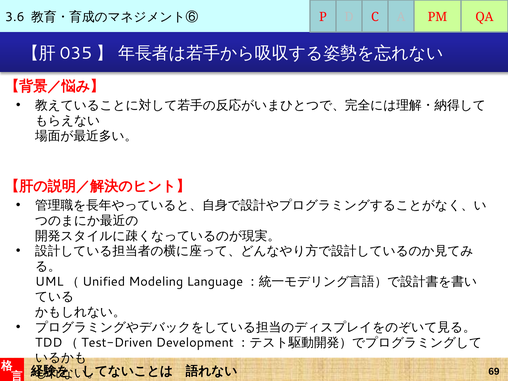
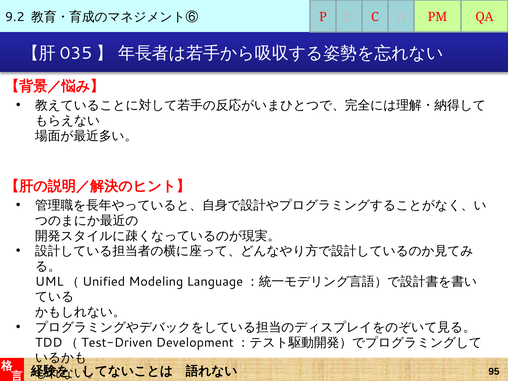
3.6: 3.6 -> 9.2
69: 69 -> 95
